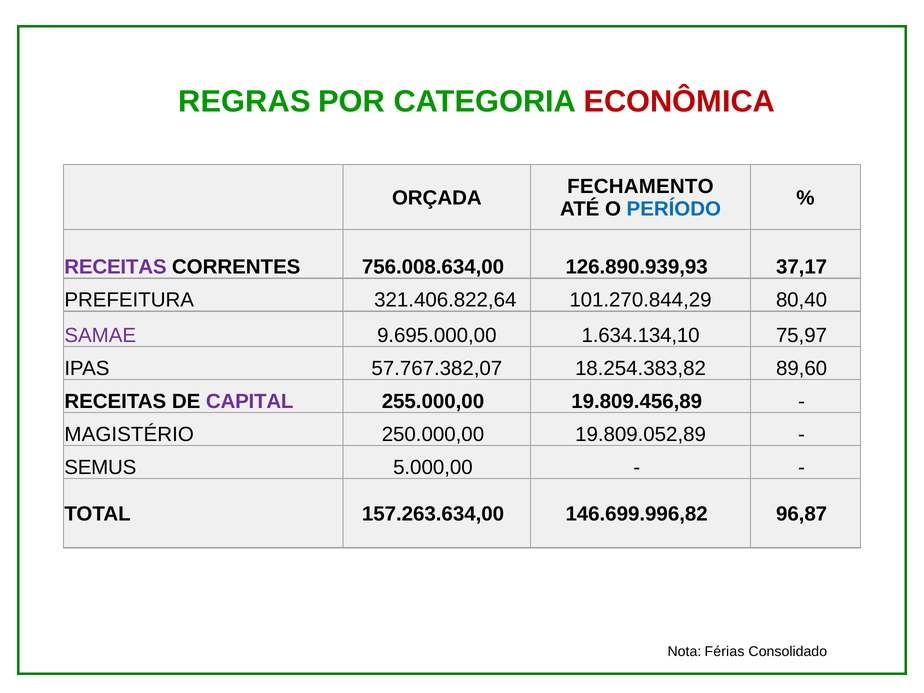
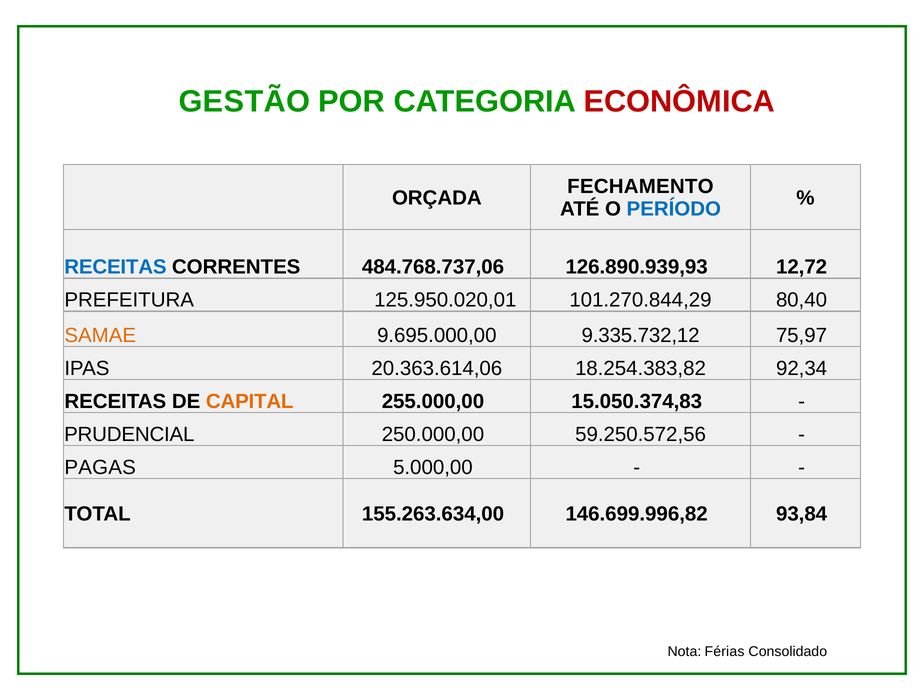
REGRAS: REGRAS -> GESTÃO
RECEITAS at (115, 267) colour: purple -> blue
756.008.634,00: 756.008.634,00 -> 484.768.737,06
37,17: 37,17 -> 12,72
321.406.822,64: 321.406.822,64 -> 125.950.020,01
SAMAE colour: purple -> orange
1.634.134,10: 1.634.134,10 -> 9.335.732,12
57.767.382,07: 57.767.382,07 -> 20.363.614,06
89,60: 89,60 -> 92,34
CAPITAL colour: purple -> orange
19.809.456,89: 19.809.456,89 -> 15.050.374,83
MAGISTÉRIO: MAGISTÉRIO -> PRUDENCIAL
19.809.052,89: 19.809.052,89 -> 59.250.572,56
SEMUS: SEMUS -> PAGAS
157.263.634,00: 157.263.634,00 -> 155.263.634,00
96,87: 96,87 -> 93,84
